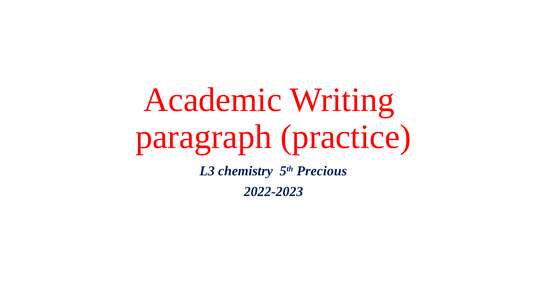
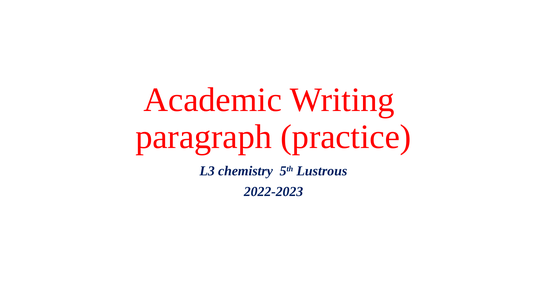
Precious: Precious -> Lustrous
